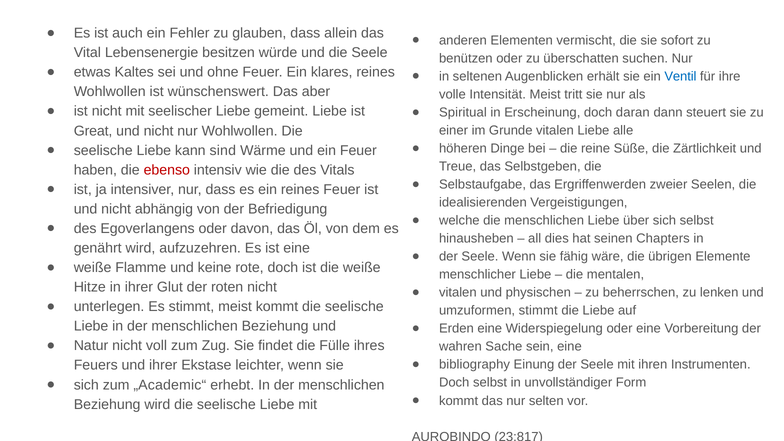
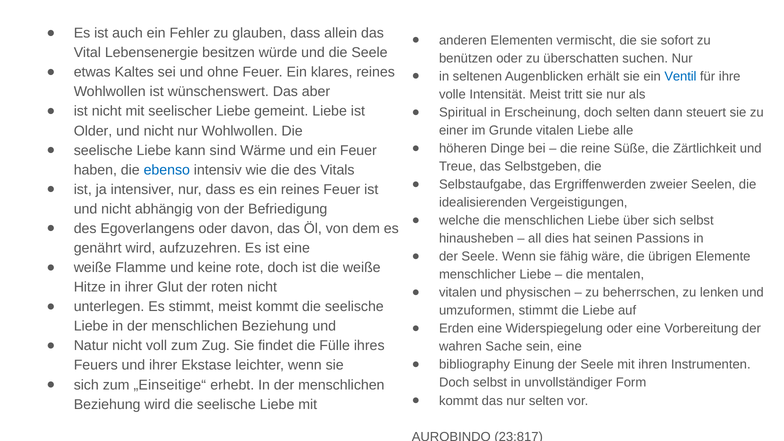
doch daran: daran -> selten
Great: Great -> Older
ebenso colour: red -> blue
Chapters: Chapters -> Passions
„Academic“: „Academic“ -> „Einseitige“
